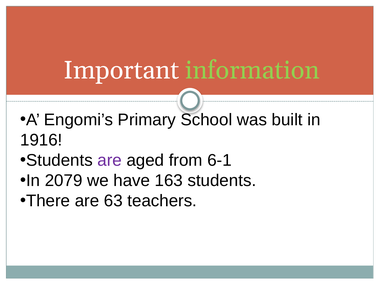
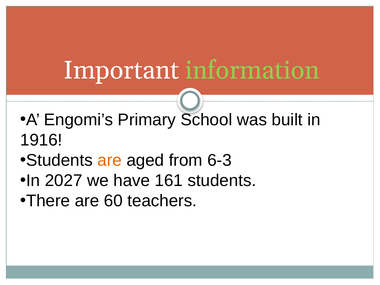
are at (110, 160) colour: purple -> orange
6-1: 6-1 -> 6-3
2079: 2079 -> 2027
163: 163 -> 161
63: 63 -> 60
